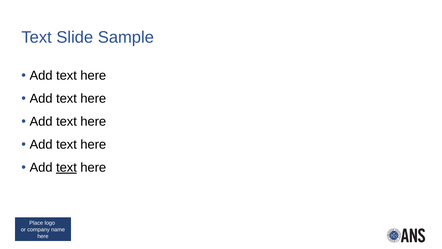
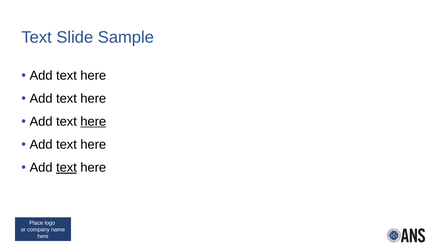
here at (93, 121) underline: none -> present
